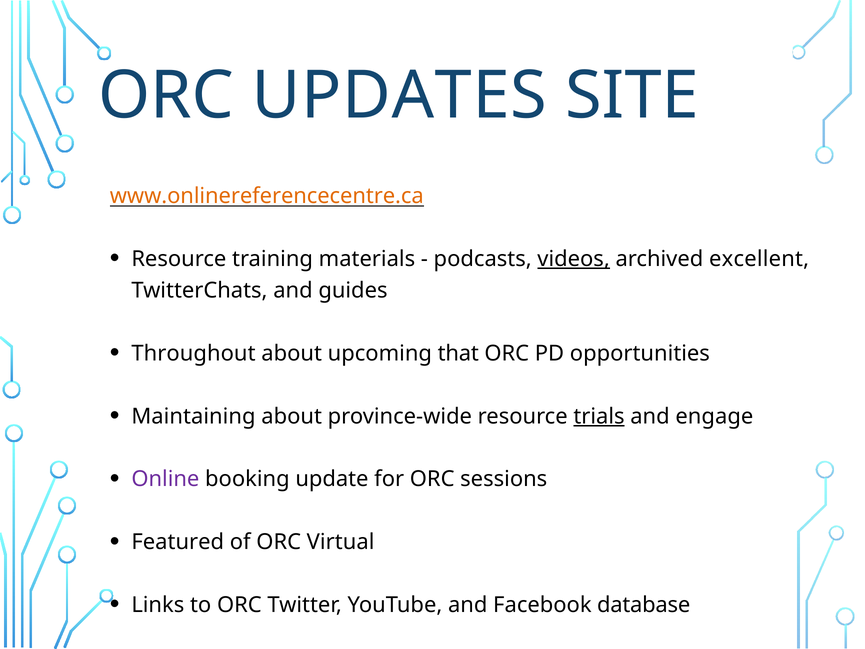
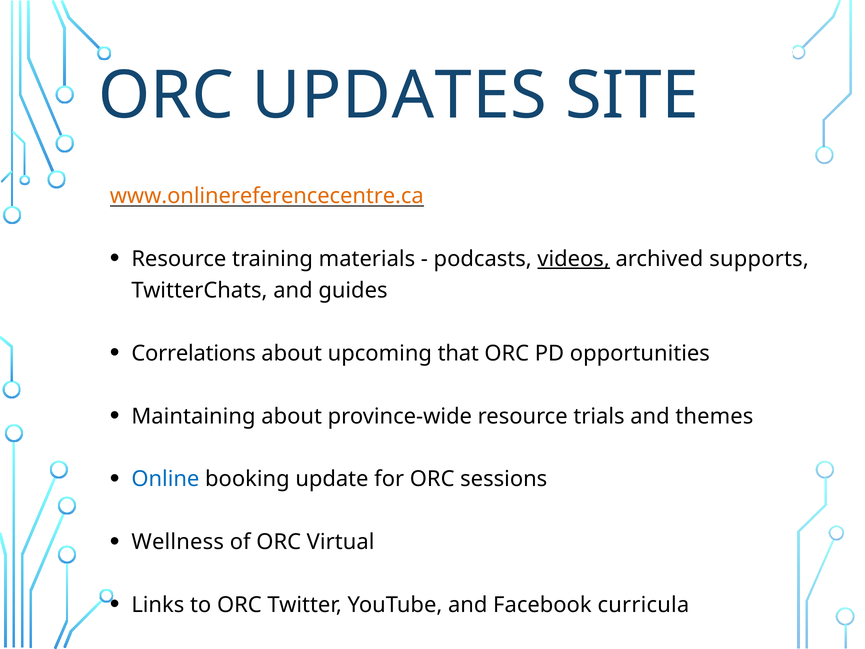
excellent: excellent -> supports
Throughout: Throughout -> Correlations
trials underline: present -> none
engage: engage -> themes
Online colour: purple -> blue
Featured: Featured -> Wellness
database: database -> curricula
